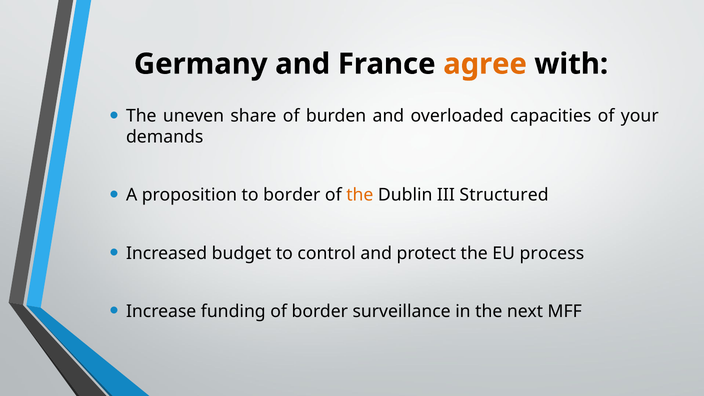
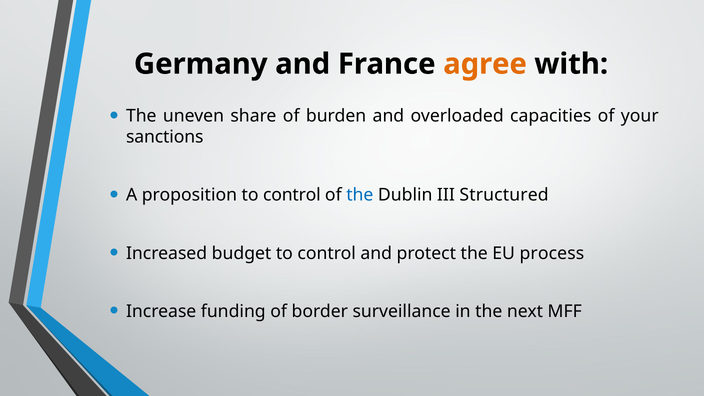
demands: demands -> sanctions
proposition to border: border -> control
the at (360, 195) colour: orange -> blue
